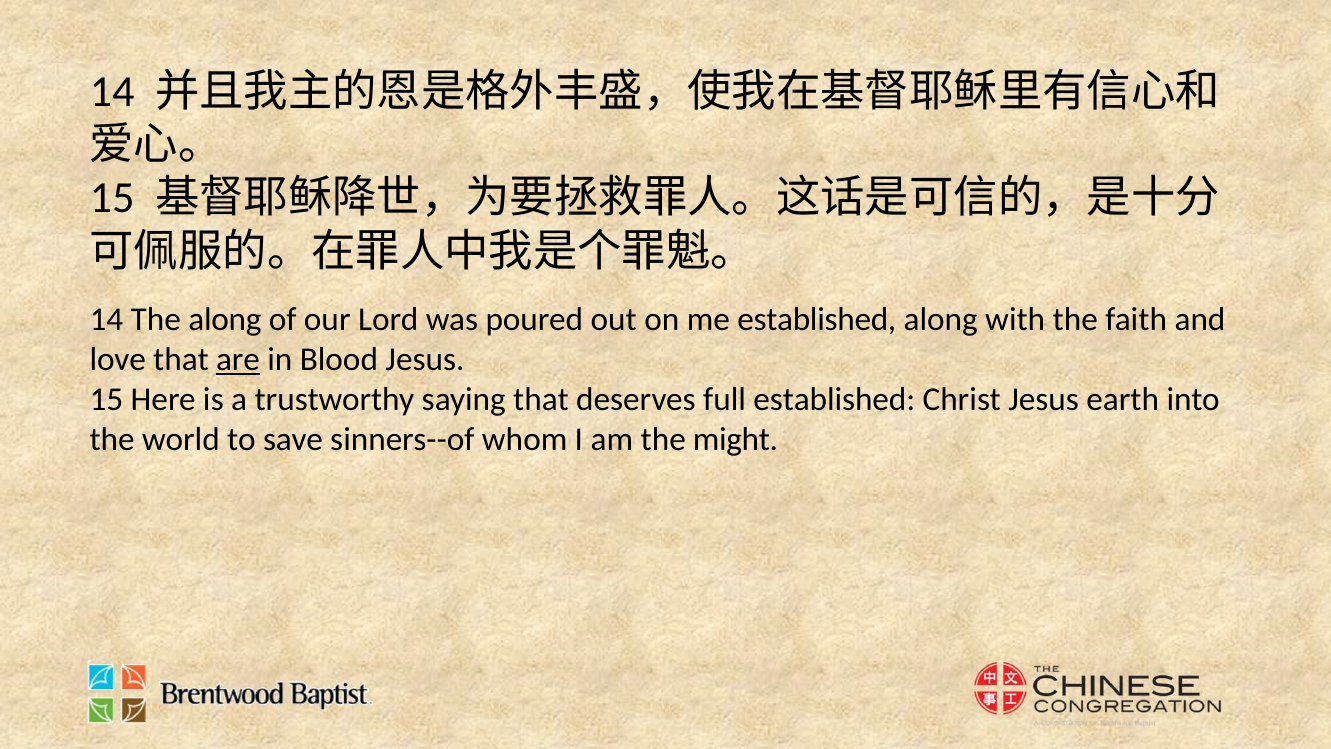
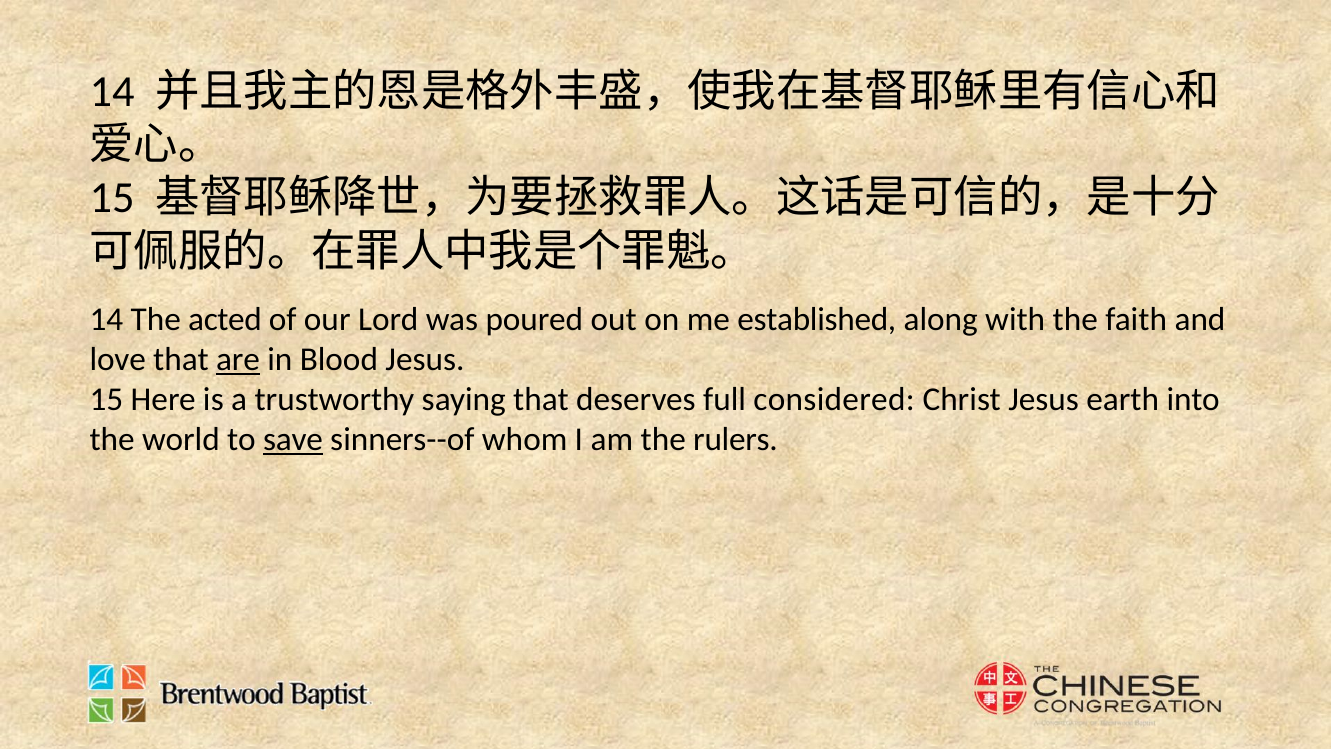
The along: along -> acted
full established: established -> considered
save underline: none -> present
might: might -> rulers
